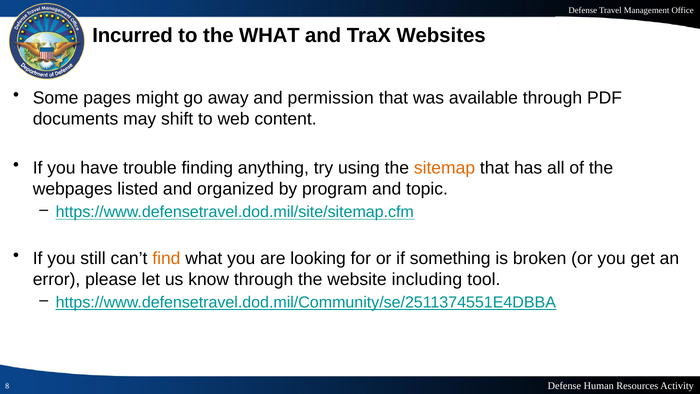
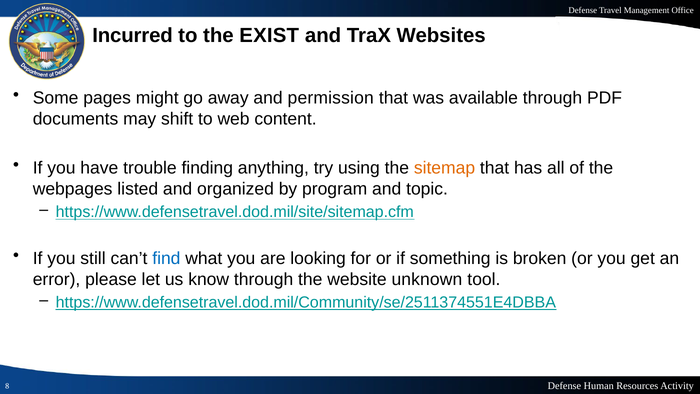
the WHAT: WHAT -> EXIST
find colour: orange -> blue
including: including -> unknown
